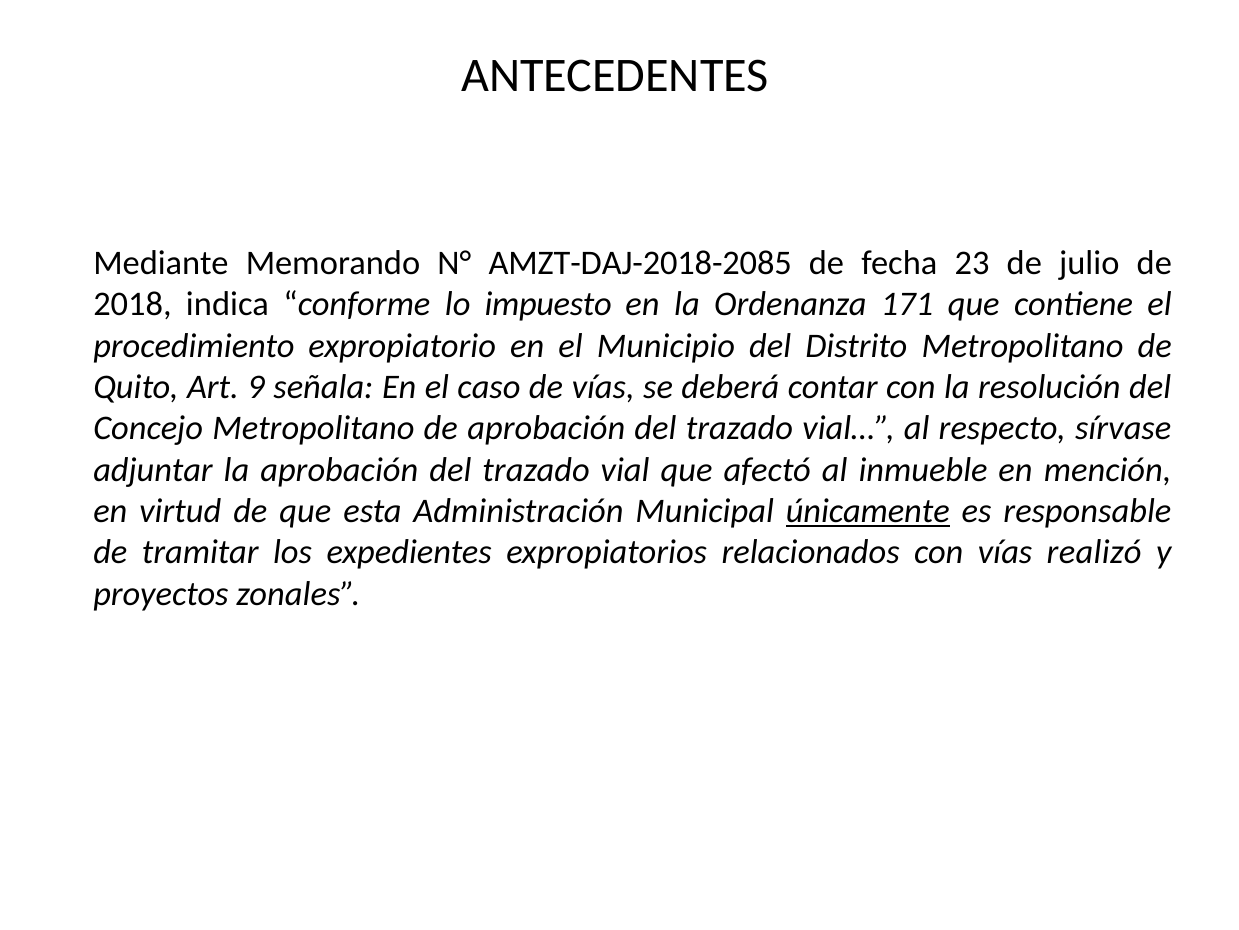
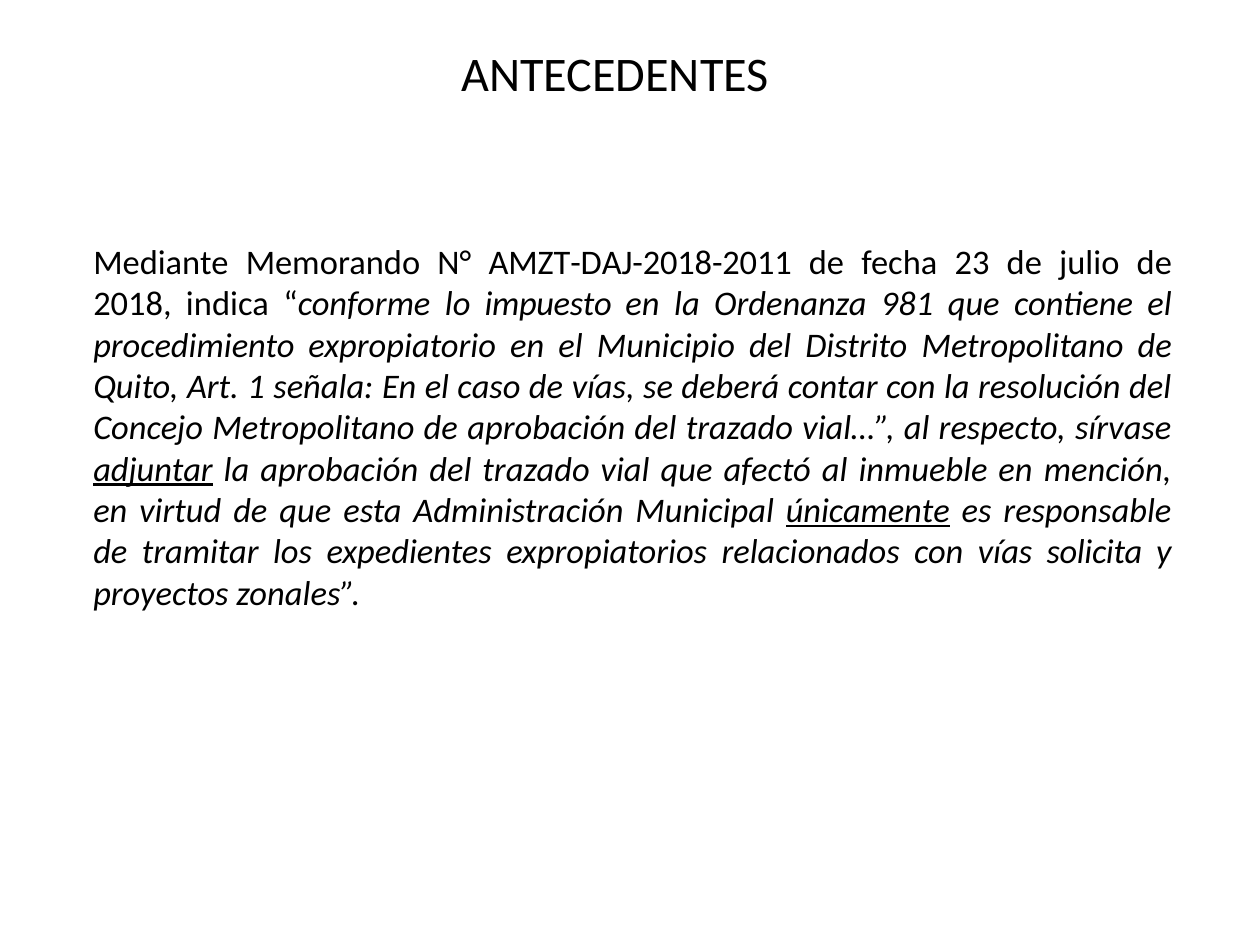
AMZT-DAJ-2018-2085: AMZT-DAJ-2018-2085 -> AMZT-DAJ-2018-2011
171: 171 -> 981
9: 9 -> 1
adjuntar underline: none -> present
realizó: realizó -> solicita
